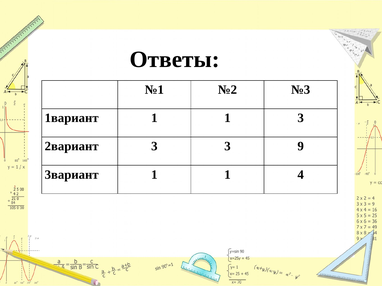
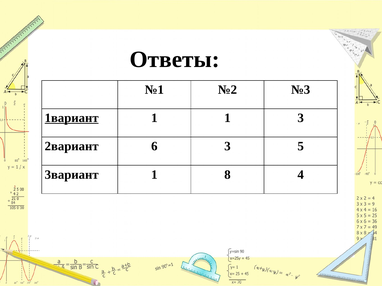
1вариант underline: none -> present
2вариант 3: 3 -> 6
9: 9 -> 5
3вариант 1 1: 1 -> 8
